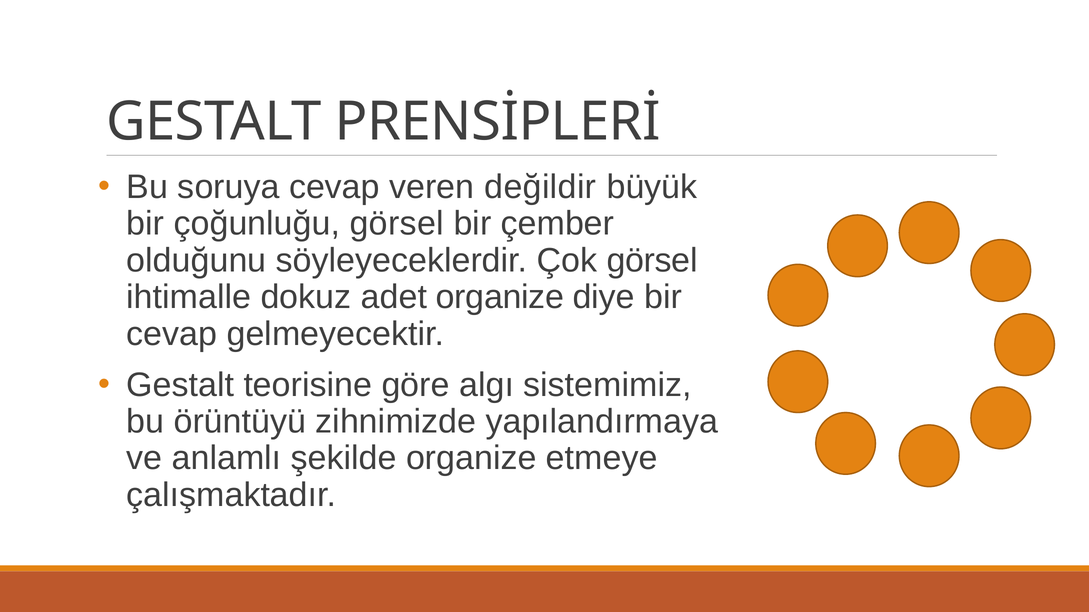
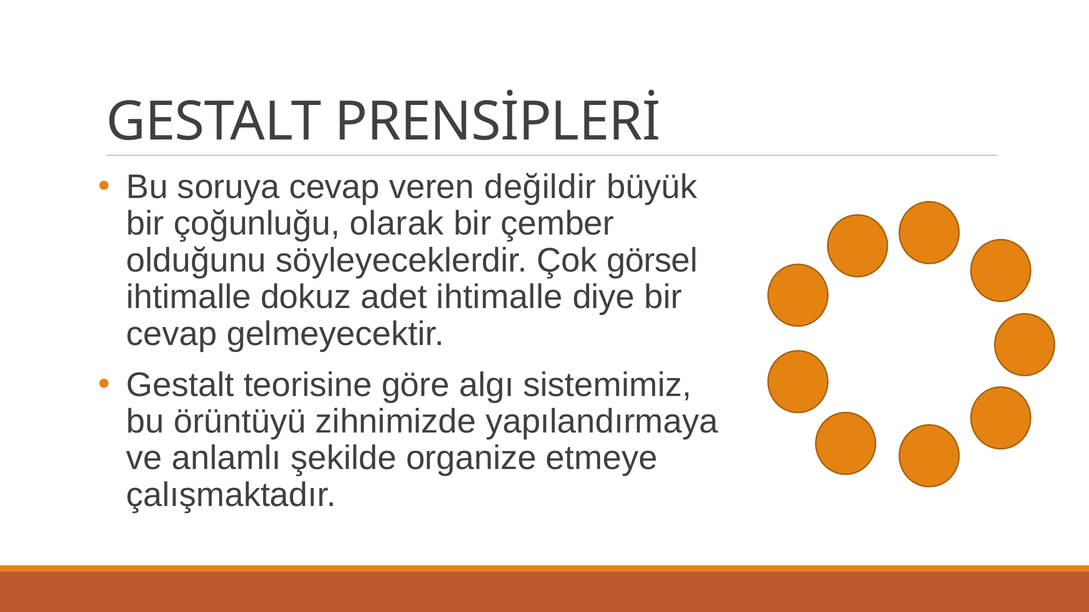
çoğunluğu görsel: görsel -> olarak
adet organize: organize -> ihtimalle
